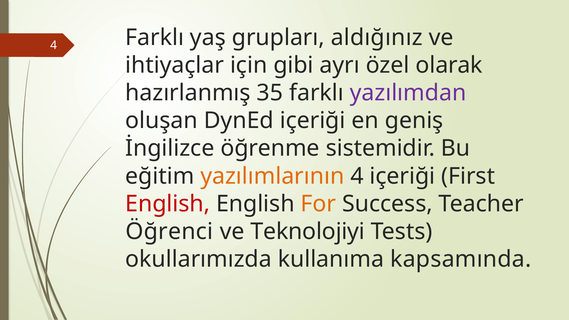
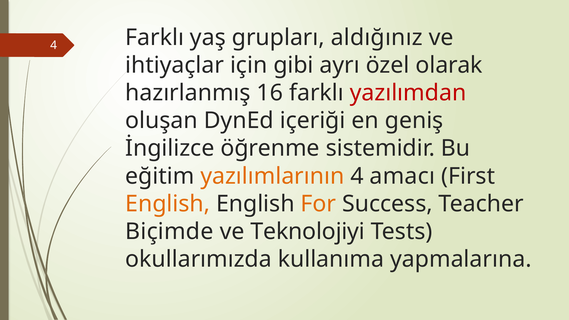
35: 35 -> 16
yazılımdan colour: purple -> red
4 içeriği: içeriği -> amacı
English at (168, 204) colour: red -> orange
Öğrenci: Öğrenci -> Biçimde
kapsamında: kapsamında -> yapmalarına
